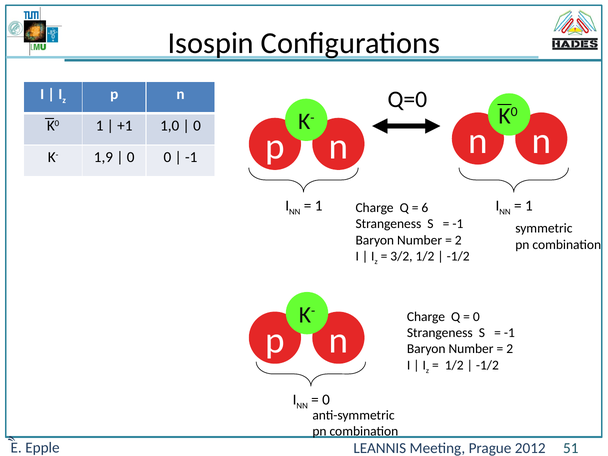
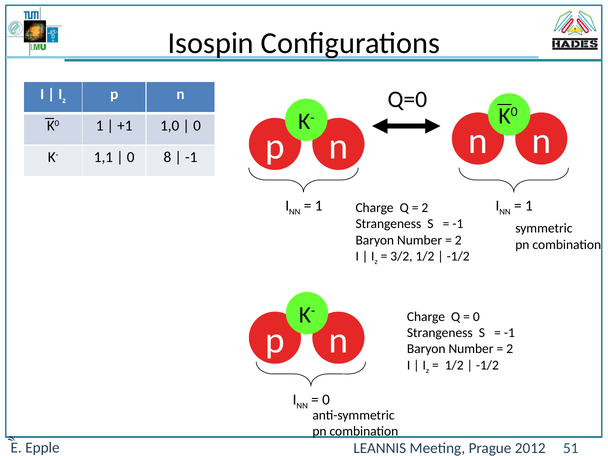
1,9: 1,9 -> 1,1
0 0: 0 -> 8
6 at (425, 208): 6 -> 2
